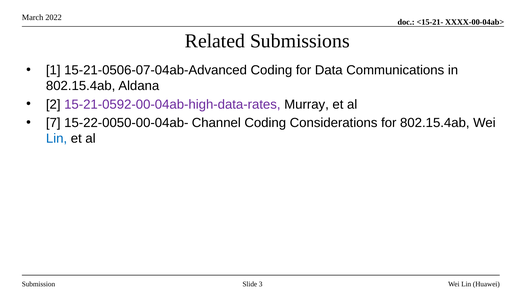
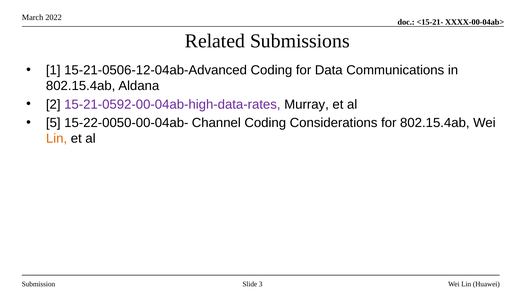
15-21-0506-07-04ab-Advanced: 15-21-0506-07-04ab-Advanced -> 15-21-0506-12-04ab-Advanced
7: 7 -> 5
Lin at (57, 139) colour: blue -> orange
